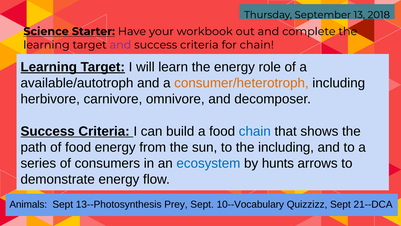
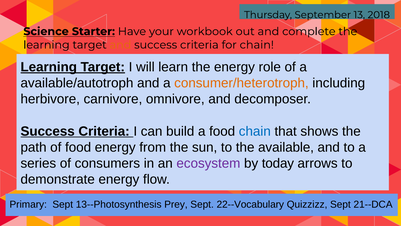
and at (120, 45) colour: purple -> orange
the including: including -> available
ecosystem colour: blue -> purple
hunts: hunts -> today
Animals: Animals -> Primary
10--Vocabulary: 10--Vocabulary -> 22--Vocabulary
